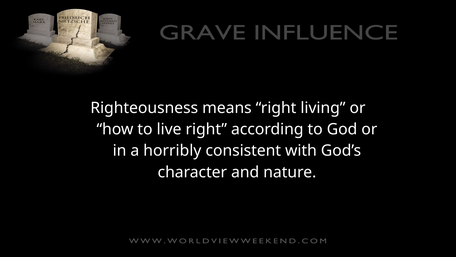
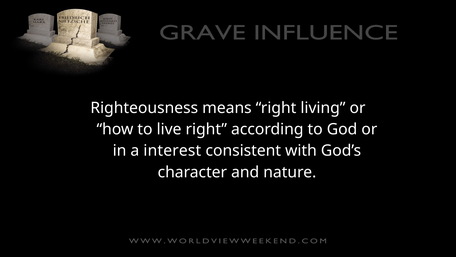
horribly: horribly -> interest
